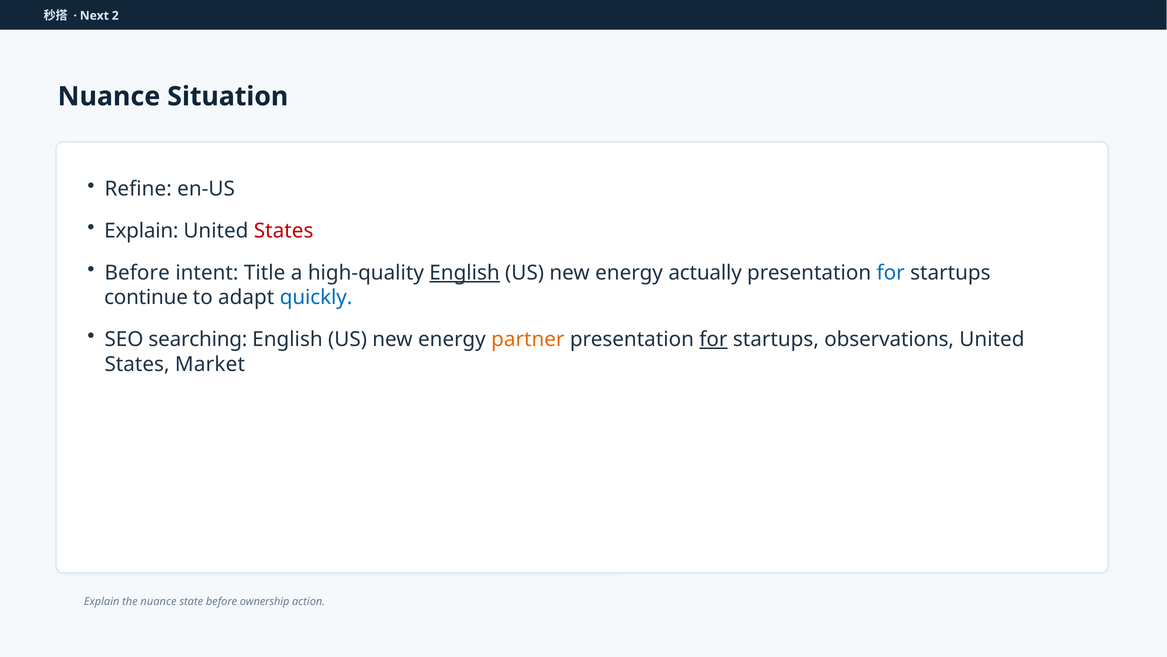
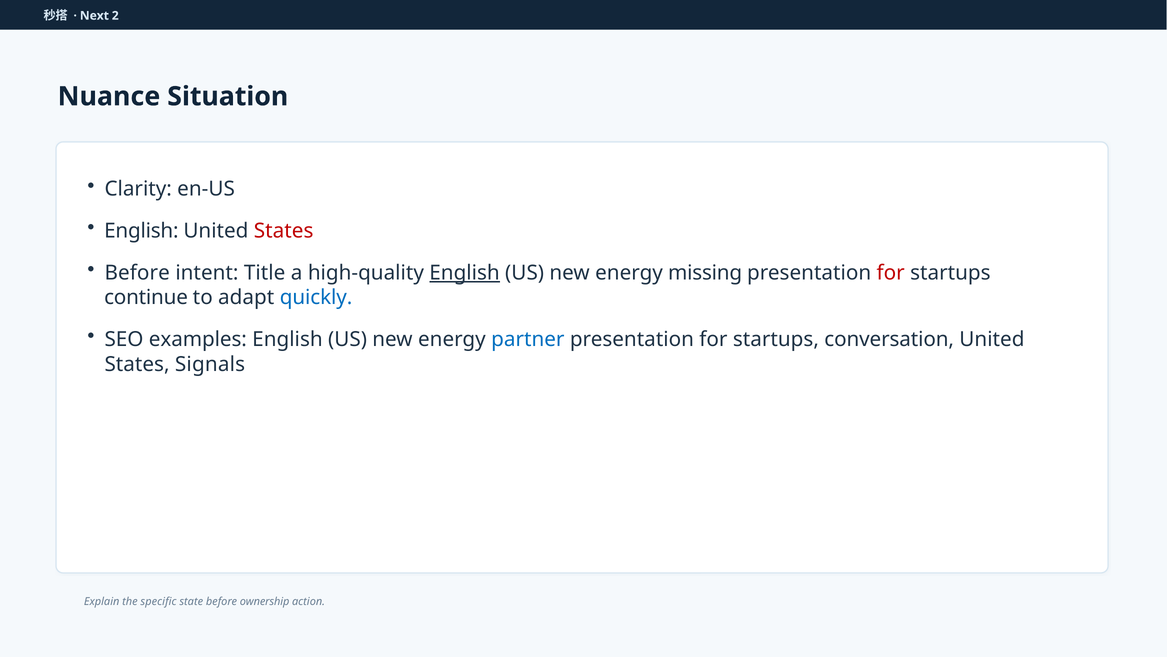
Refine: Refine -> Clarity
Explain at (141, 231): Explain -> English
actually: actually -> missing
for at (891, 273) colour: blue -> red
searching: searching -> examples
partner colour: orange -> blue
for at (713, 339) underline: present -> none
observations: observations -> conversation
Market: Market -> Signals
the nuance: nuance -> specific
